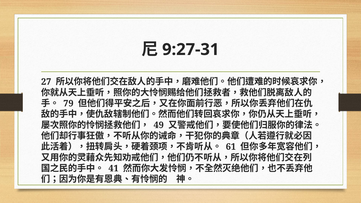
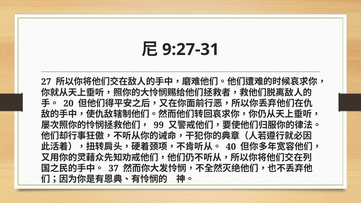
79: 79 -> 20
49: 49 -> 99
61: 61 -> 40
41: 41 -> 37
